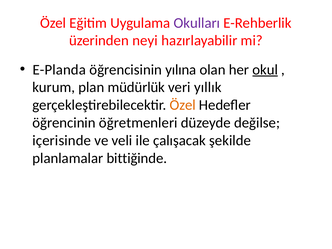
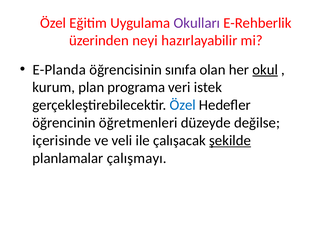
yılına: yılına -> sınıfa
müdürlük: müdürlük -> programa
yıllık: yıllık -> istek
Özel at (183, 105) colour: orange -> blue
şekilde underline: none -> present
bittiğinde: bittiğinde -> çalışmayı
